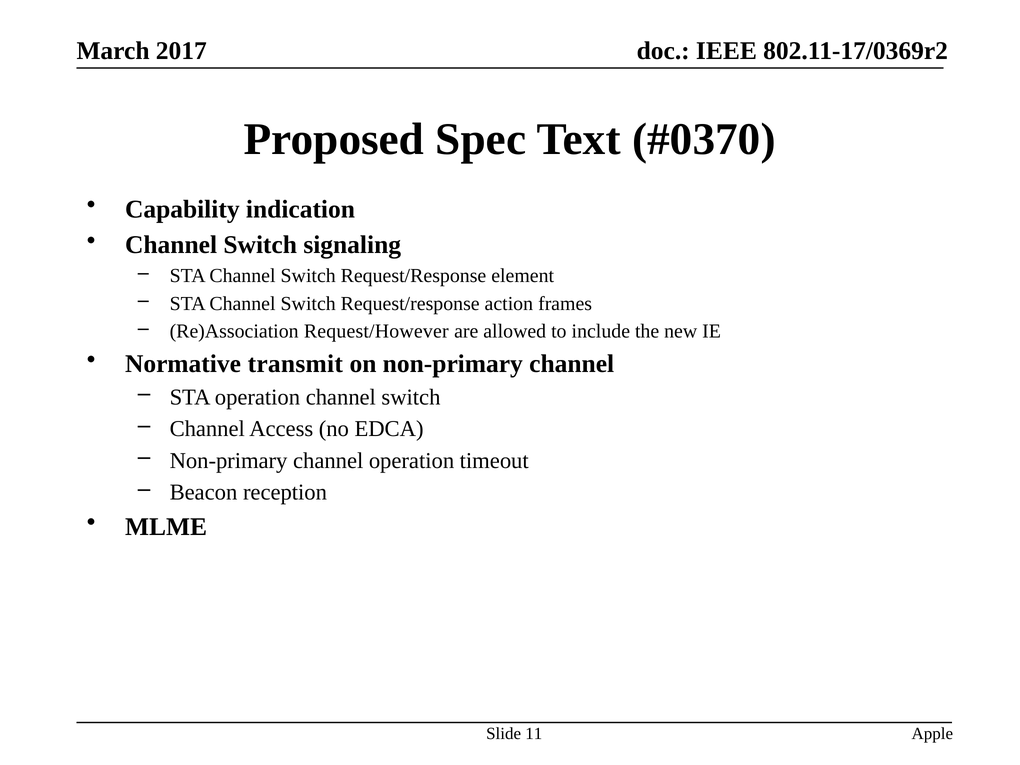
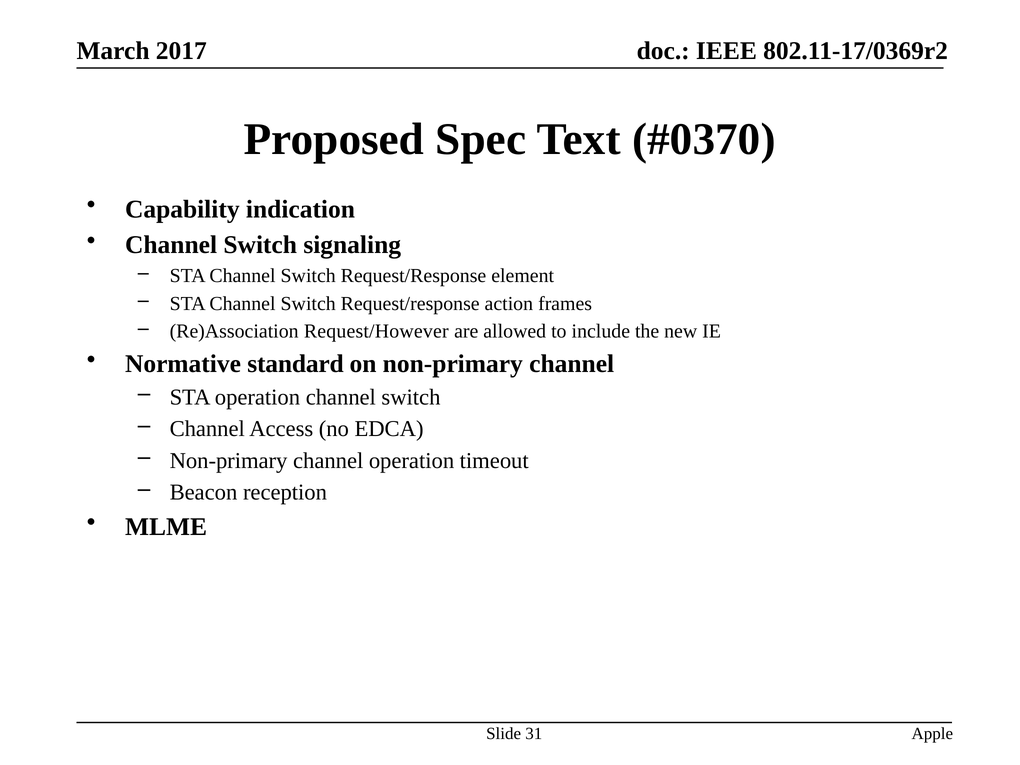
transmit: transmit -> standard
11: 11 -> 31
